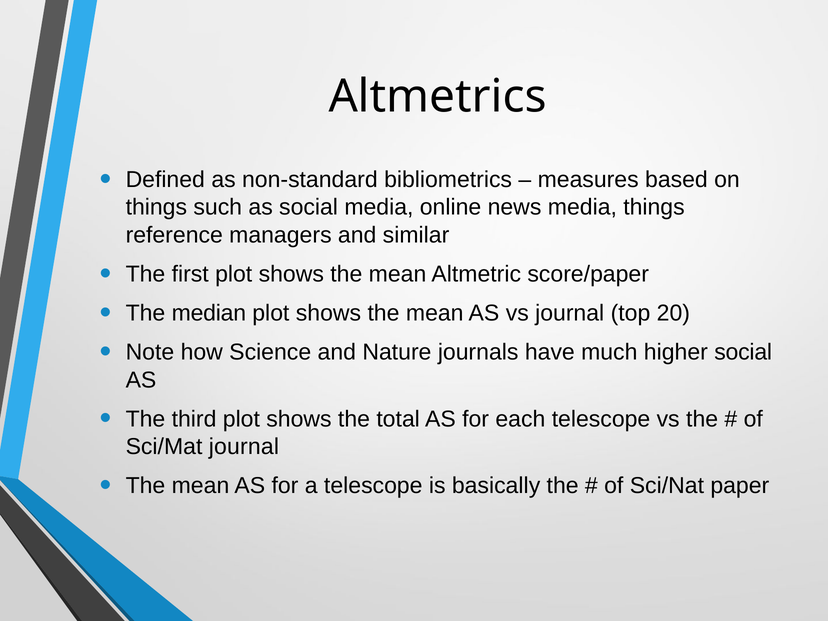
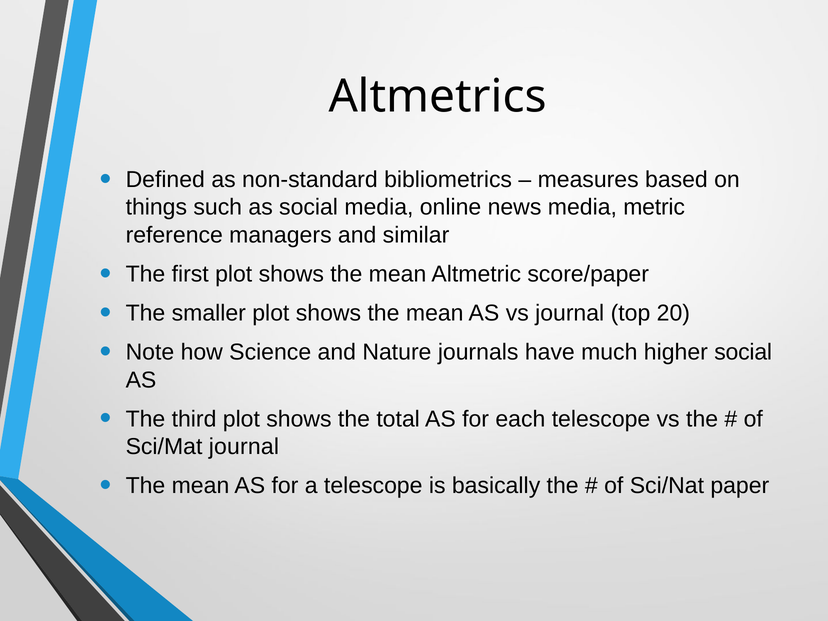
media things: things -> metric
median: median -> smaller
